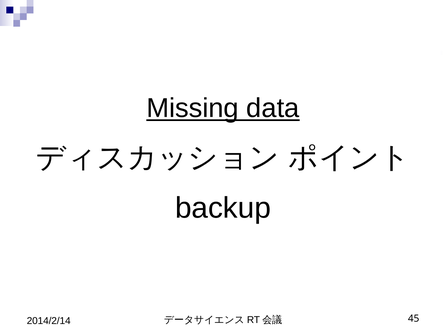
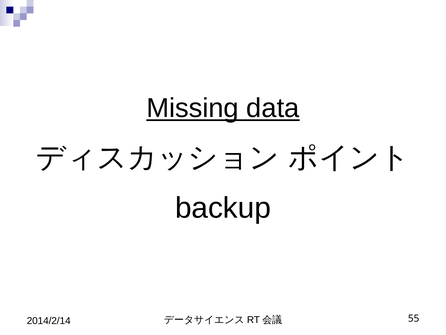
45: 45 -> 55
